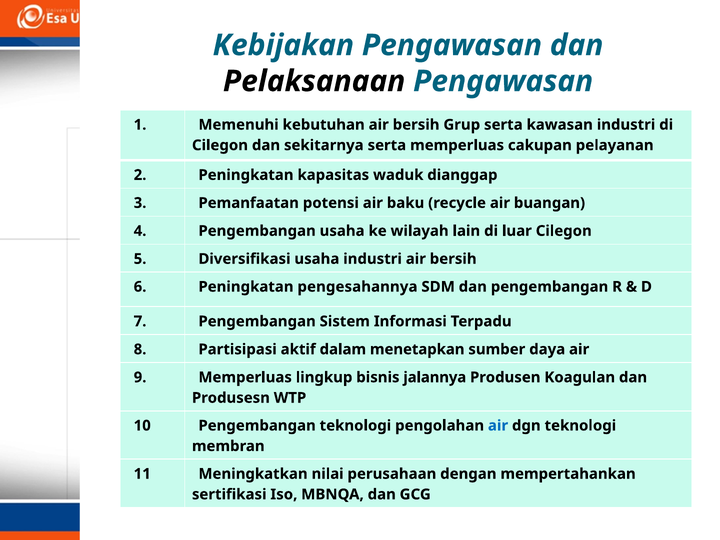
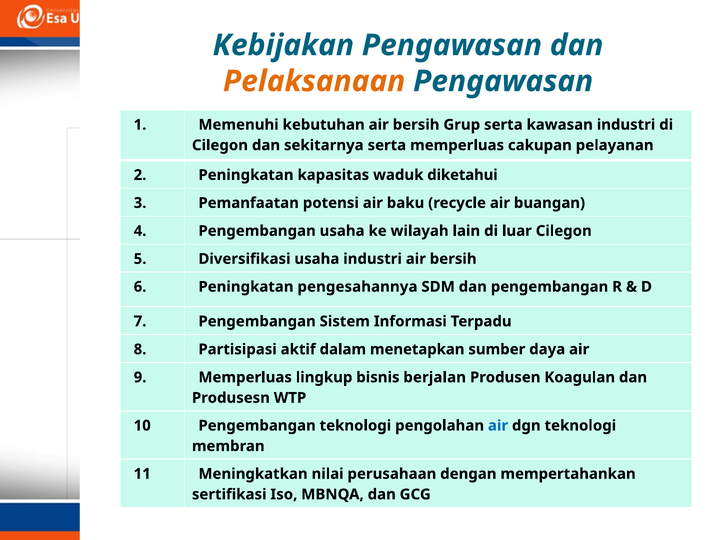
Pelaksanaan colour: black -> orange
dianggap: dianggap -> diketahui
jalannya: jalannya -> berjalan
